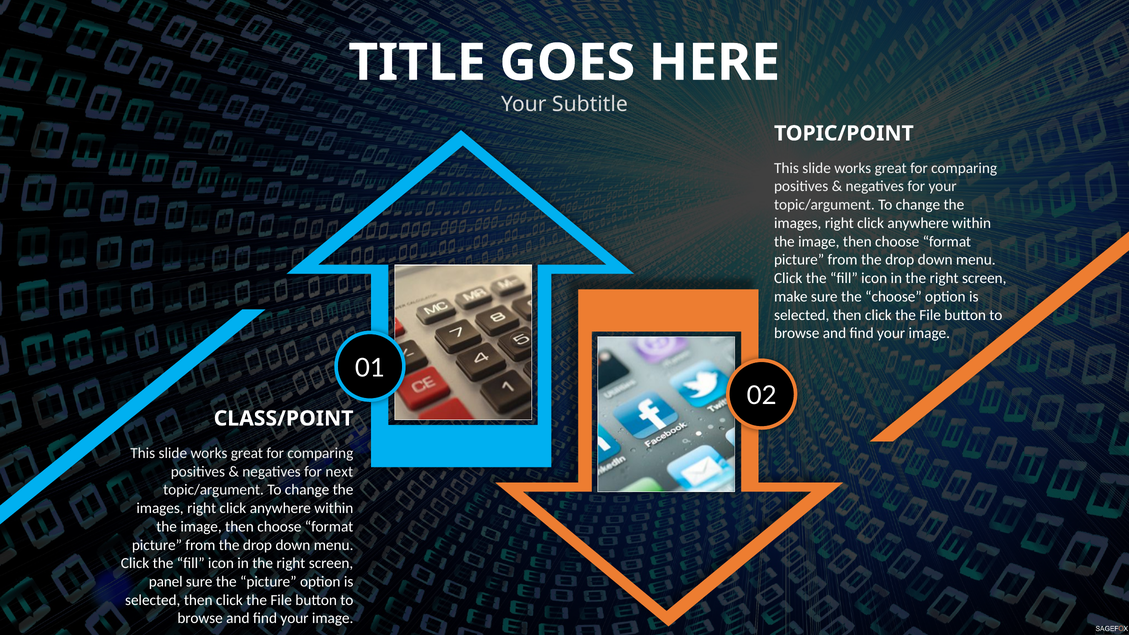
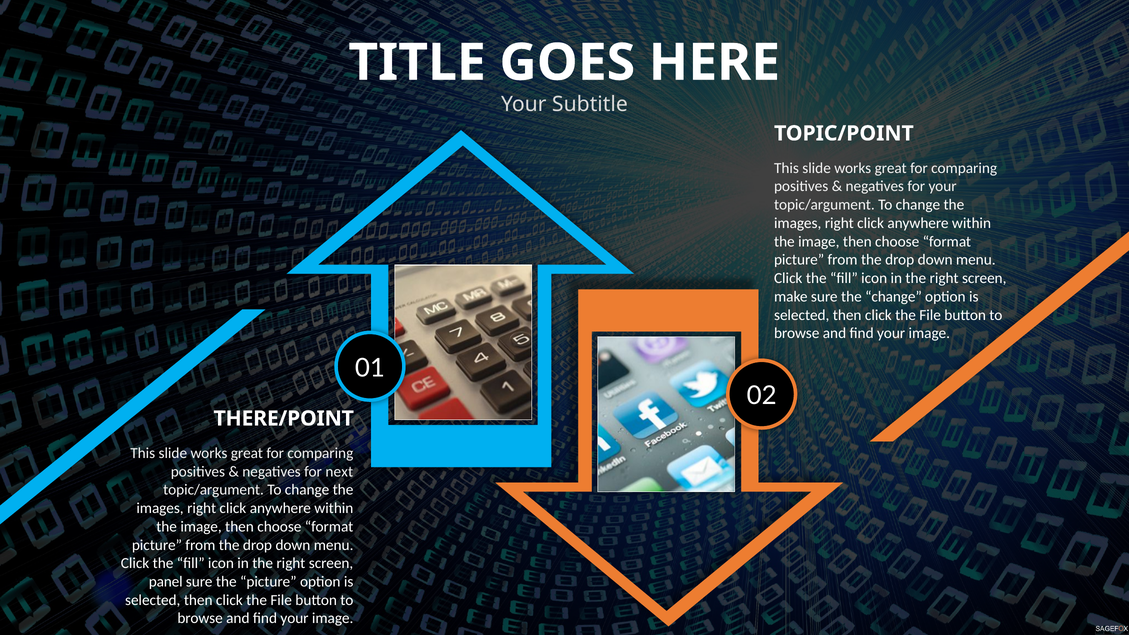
the choose: choose -> change
CLASS/POINT: CLASS/POINT -> THERE/POINT
